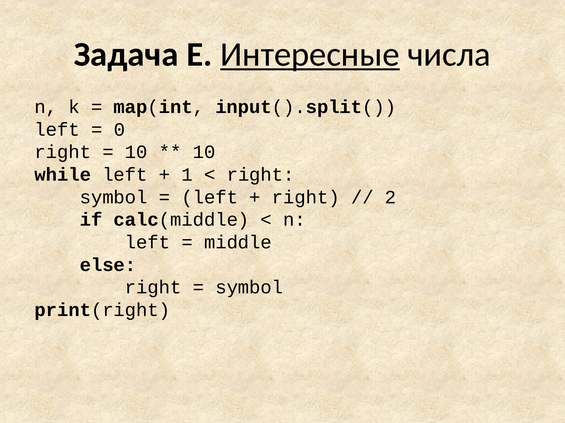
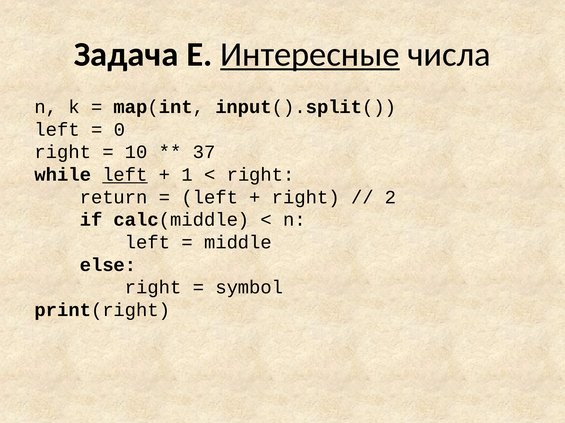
10 at (204, 152): 10 -> 37
left at (125, 175) underline: none -> present
symbol at (114, 198): symbol -> return
